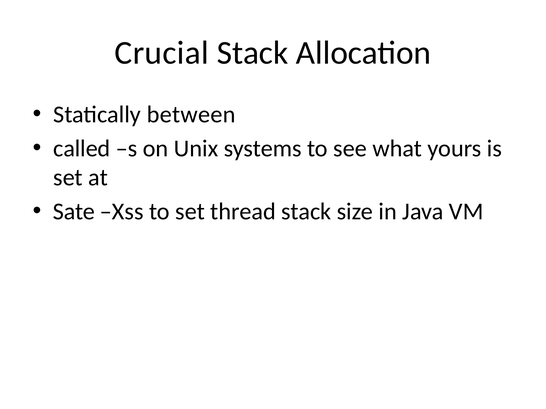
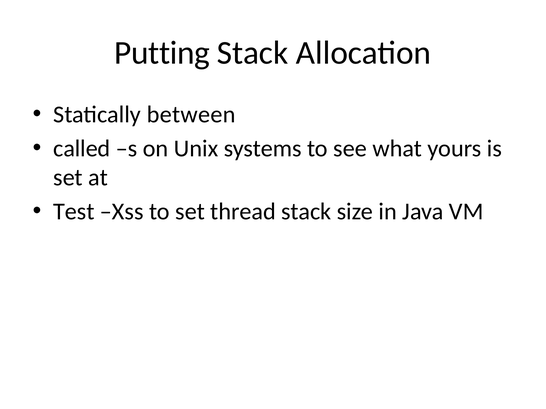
Crucial: Crucial -> Putting
Sate: Sate -> Test
